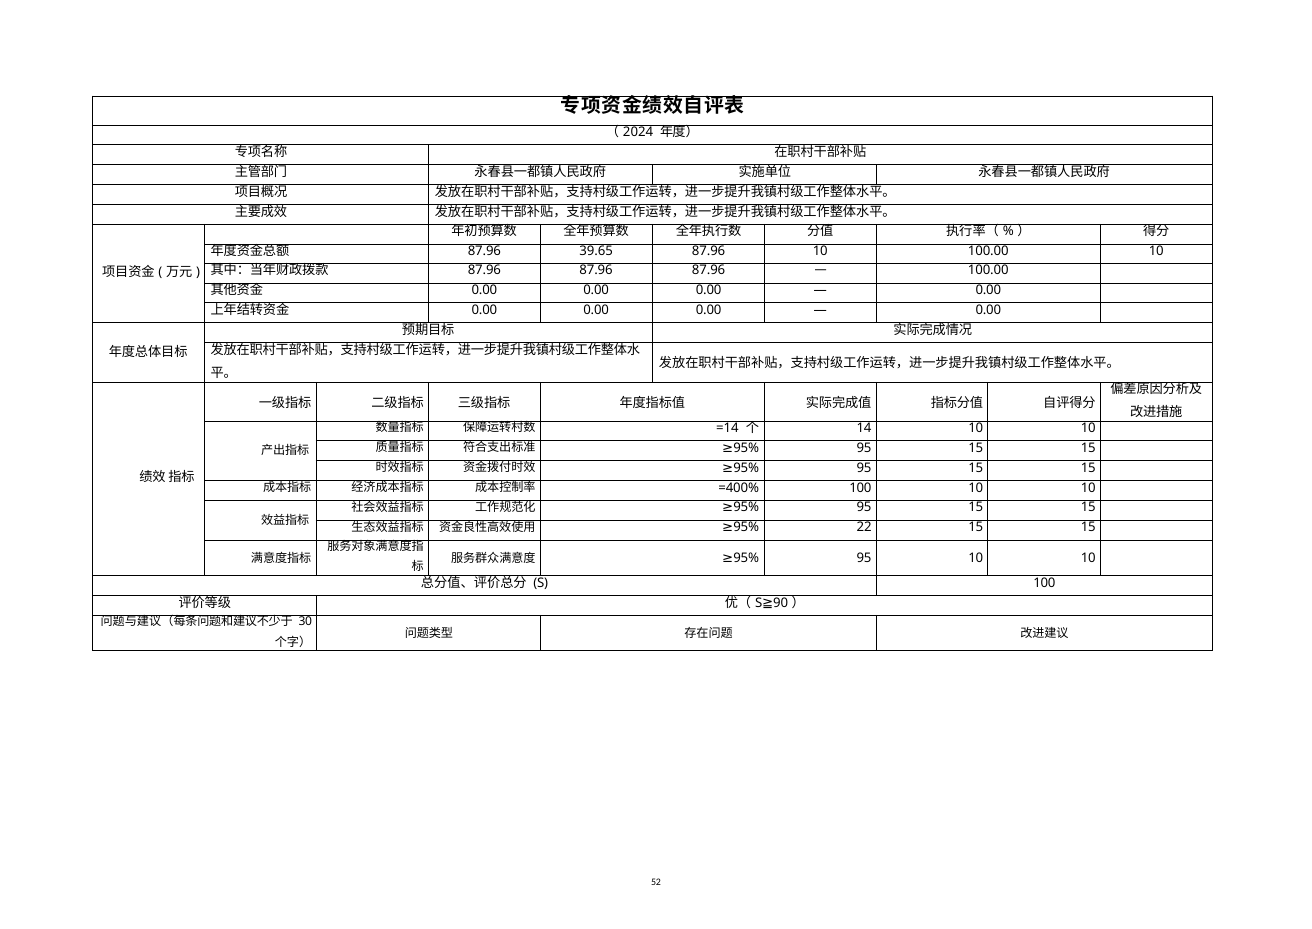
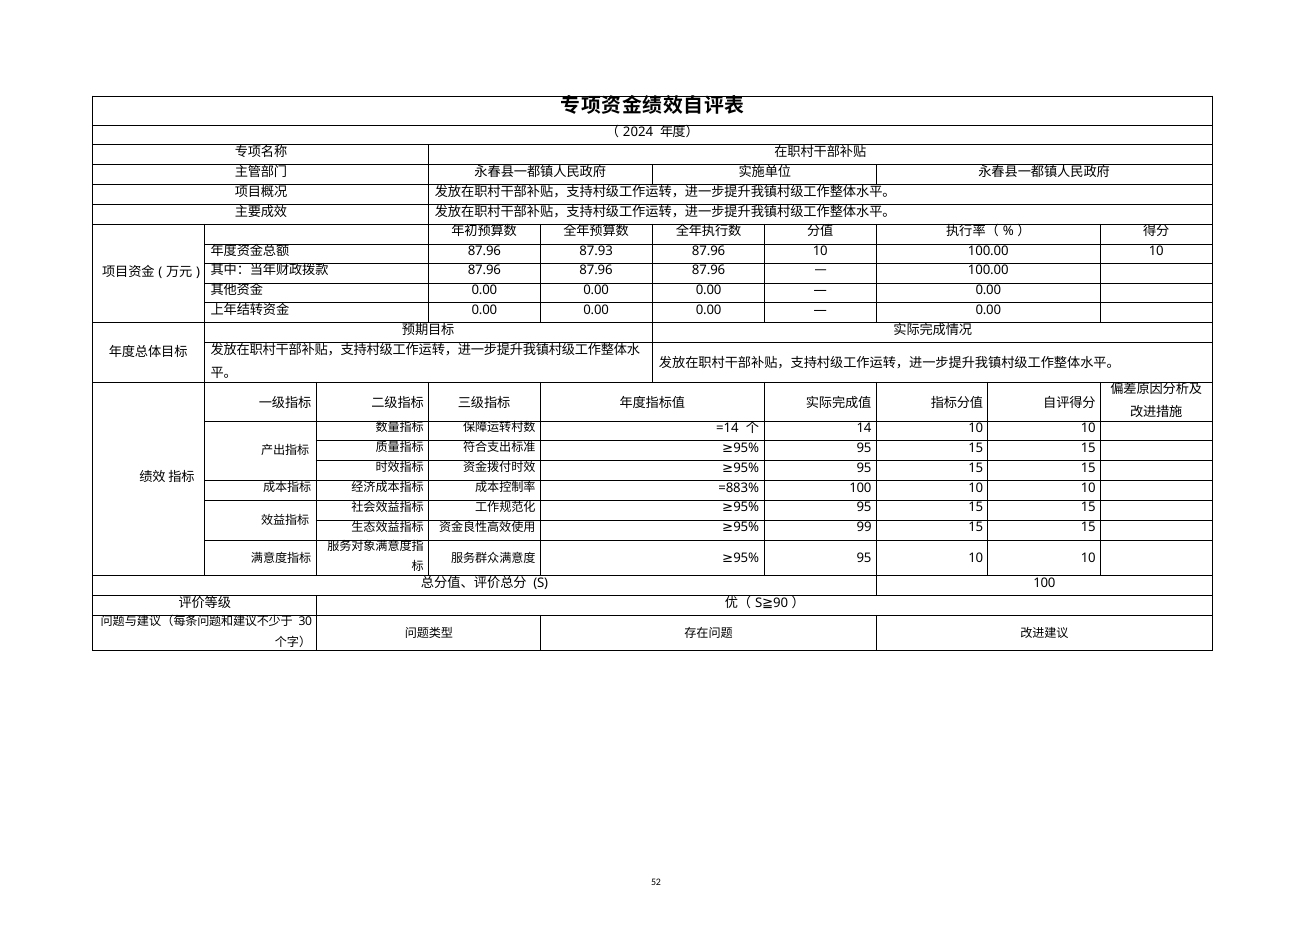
39.65: 39.65 -> 87.93
=400%: =400% -> =883%
22: 22 -> 99
